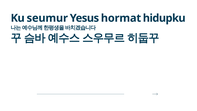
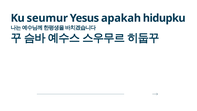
hormat: hormat -> apakah
